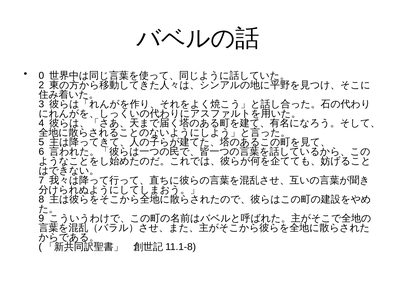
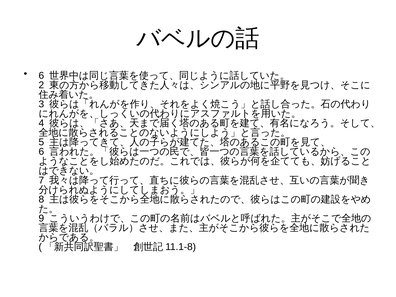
0 at (41, 76): 0 -> 6
